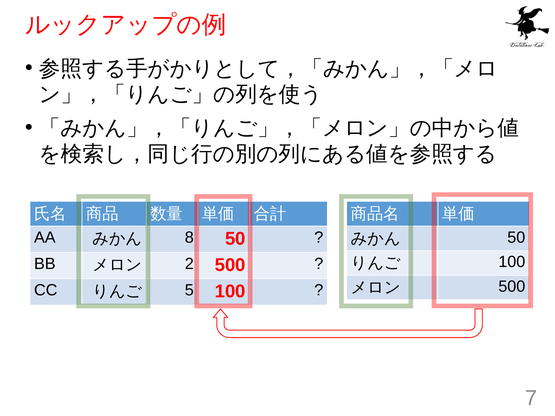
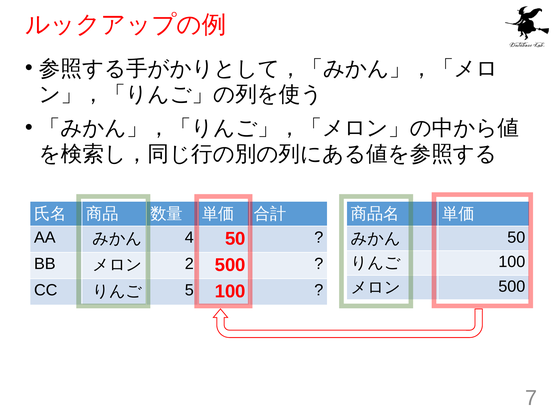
8: 8 -> 4
